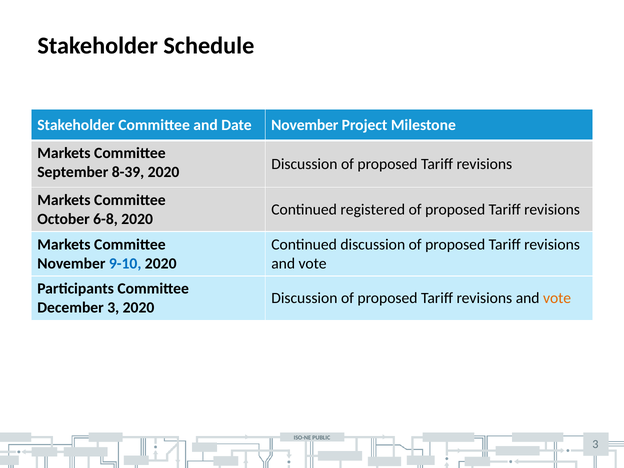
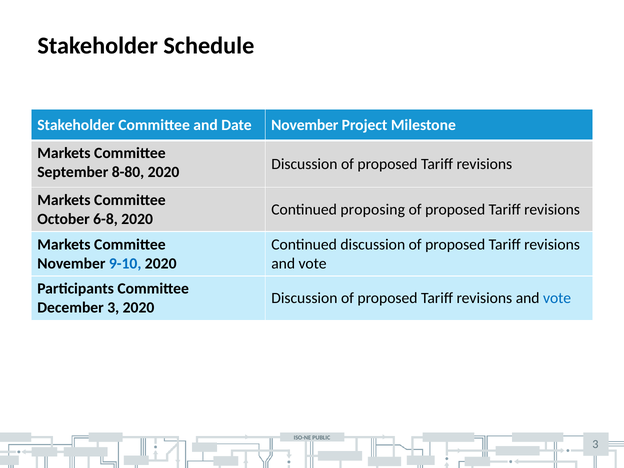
8-39: 8-39 -> 8-80
registered: registered -> proposing
vote at (557, 298) colour: orange -> blue
